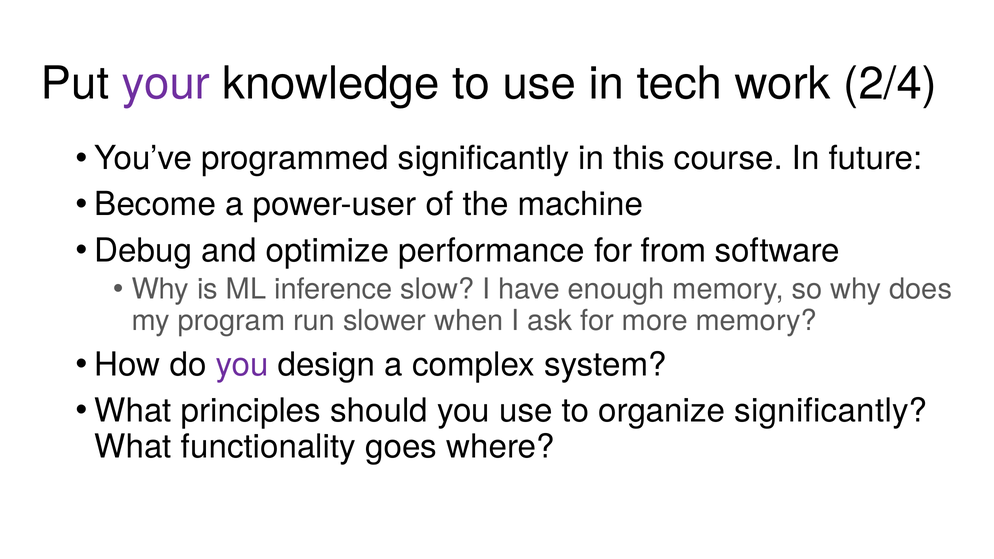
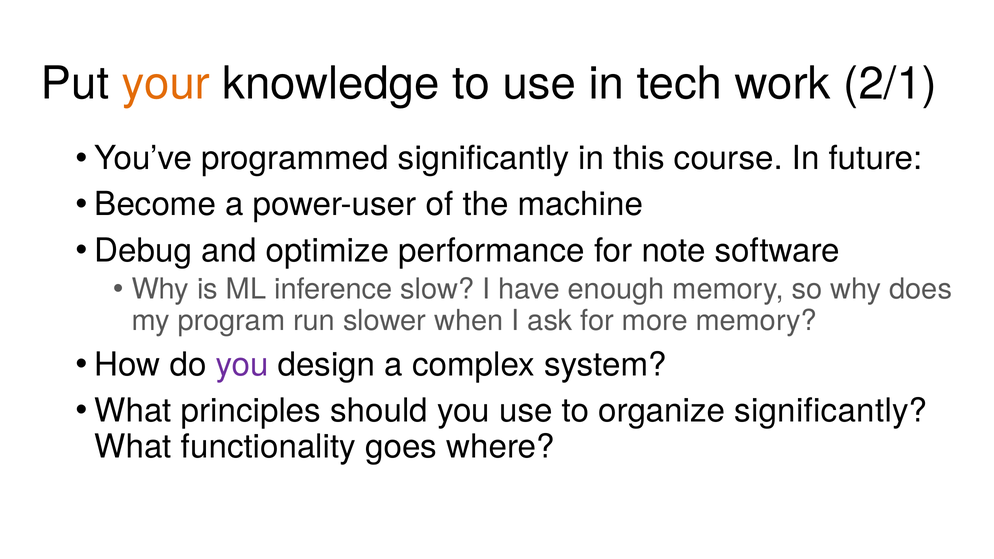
your colour: purple -> orange
2/4: 2/4 -> 2/1
from: from -> note
